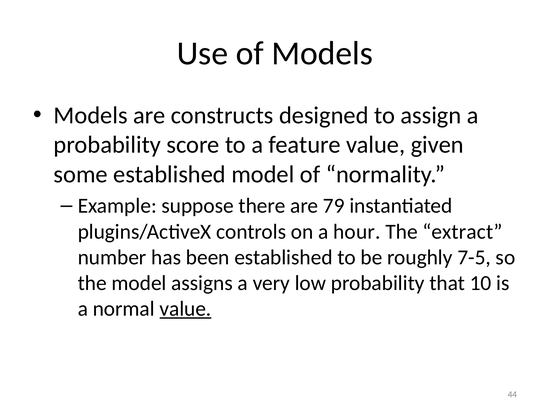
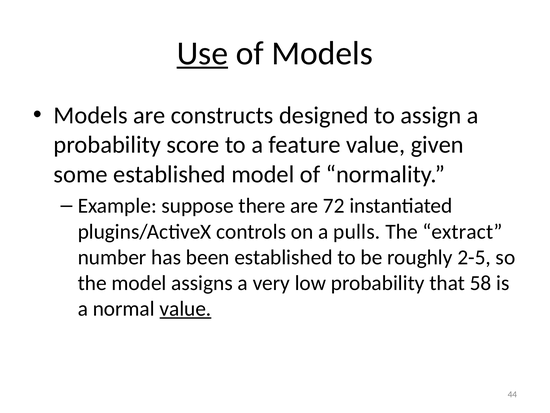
Use underline: none -> present
79: 79 -> 72
hour: hour -> pulls
7-5: 7-5 -> 2-5
10: 10 -> 58
